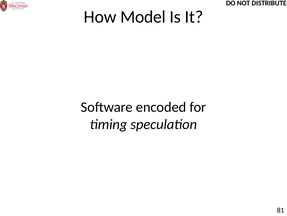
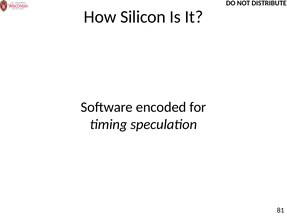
Model: Model -> Silicon
